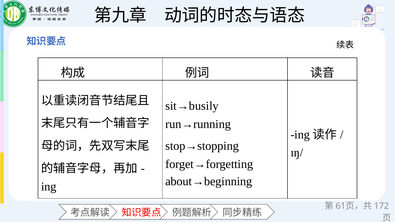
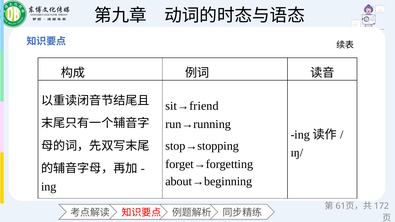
sit→busily: sit→busily -> sit→friend
